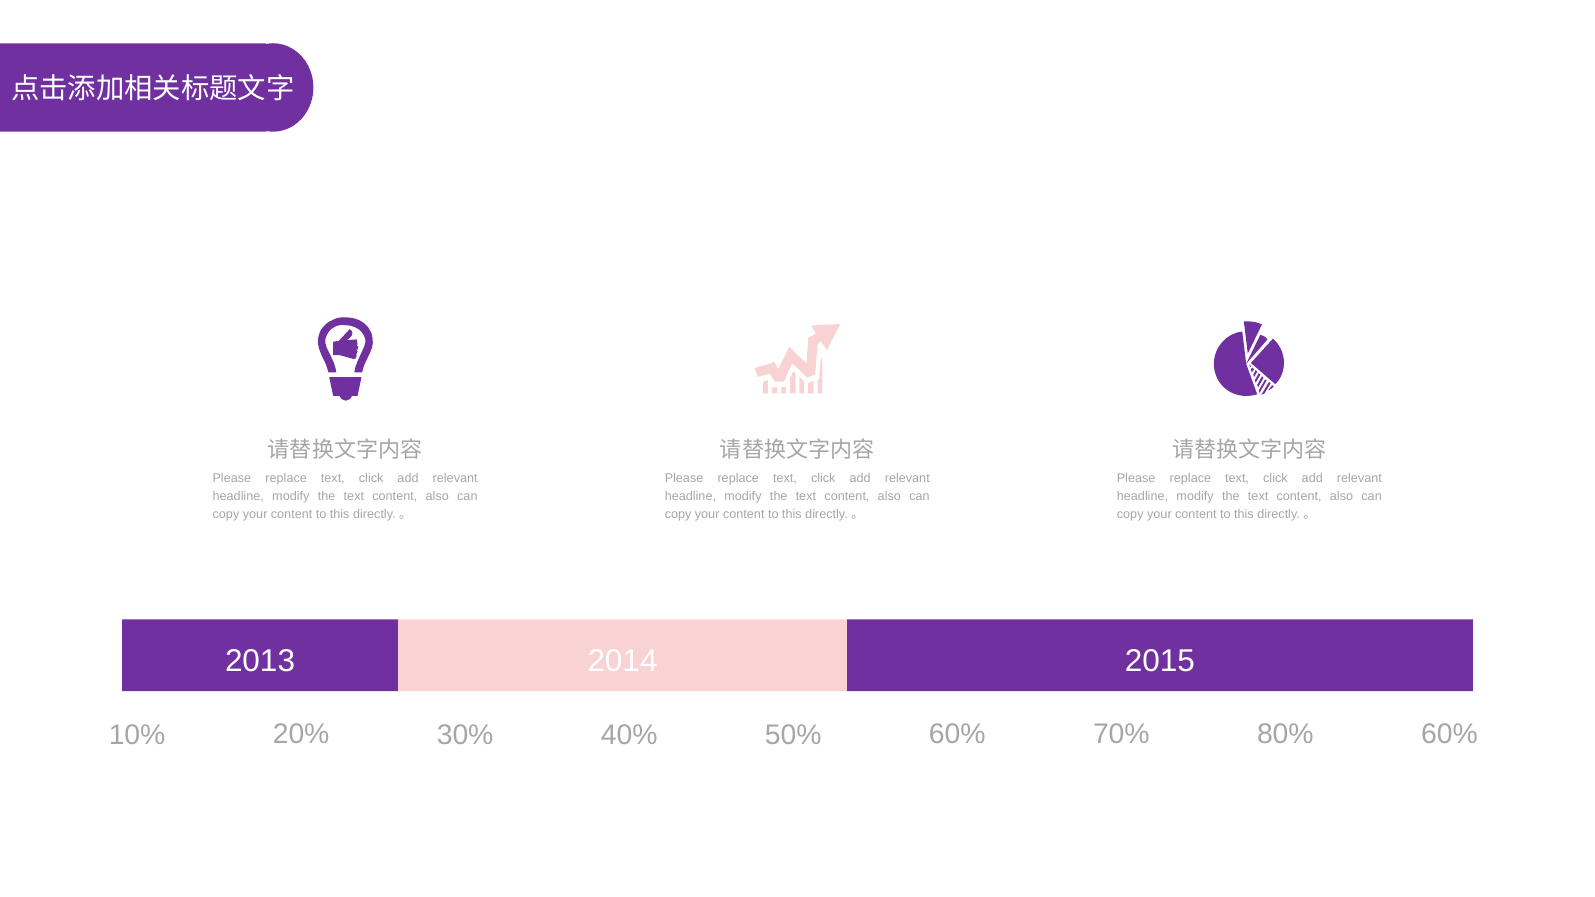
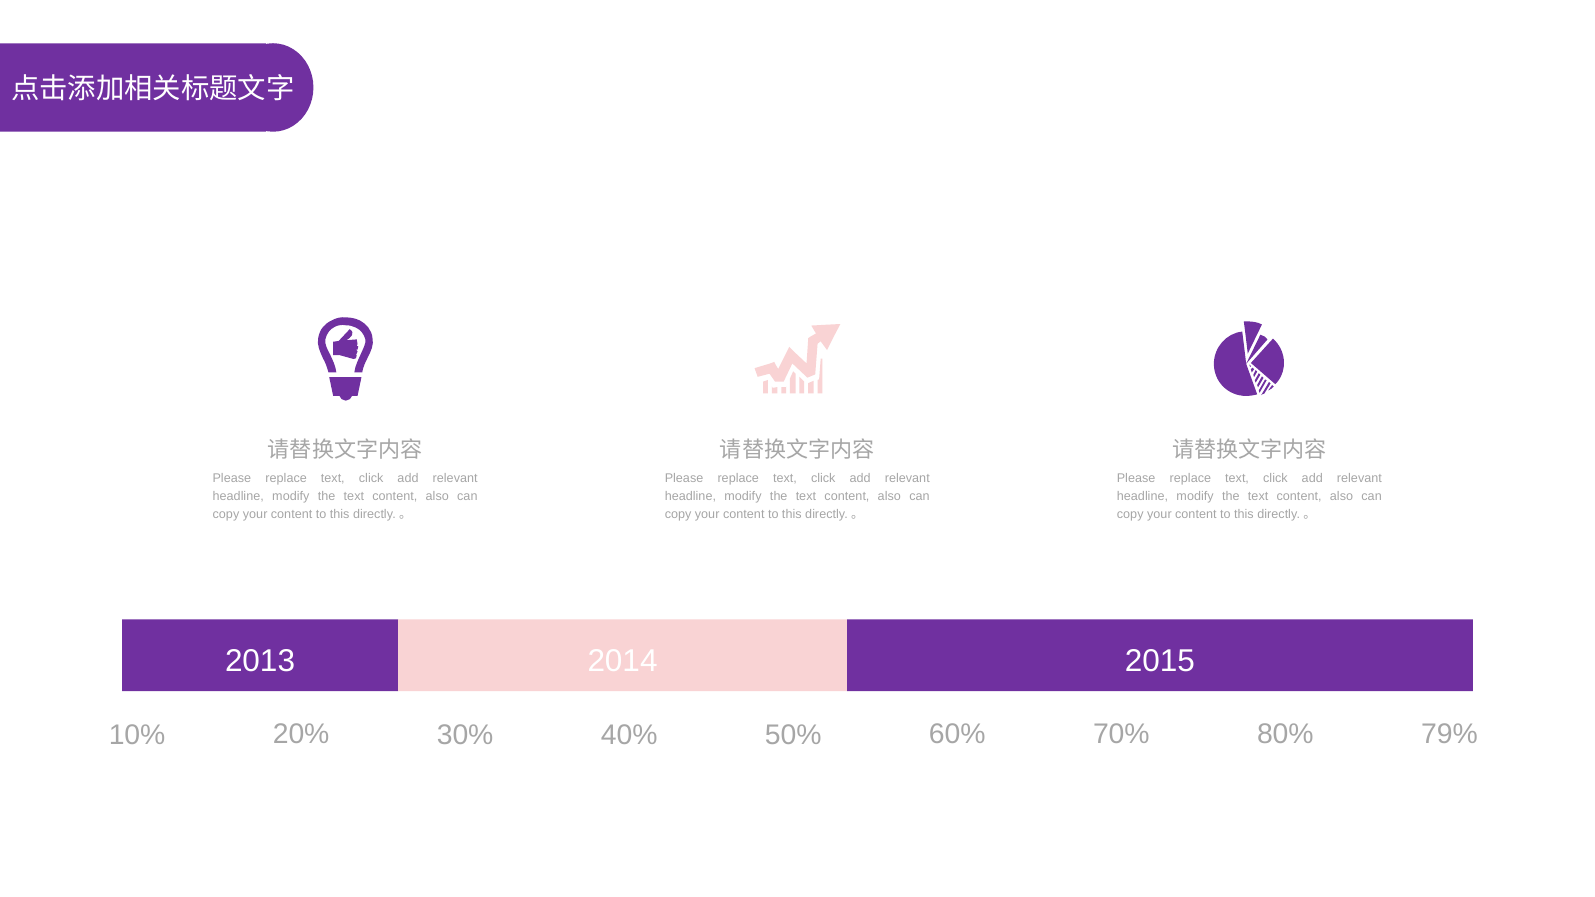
80% 60%: 60% -> 79%
